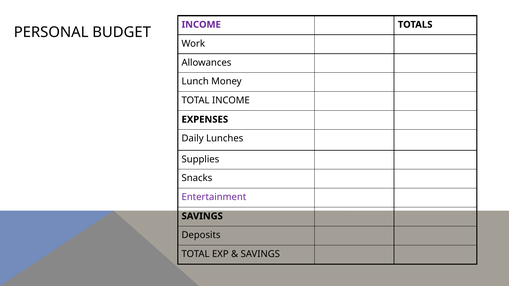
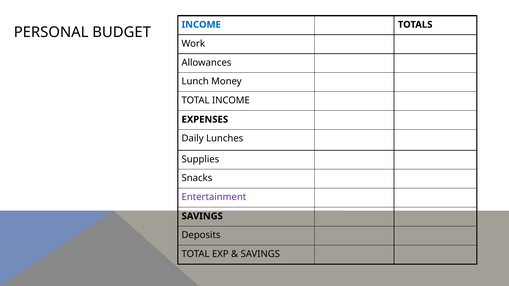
INCOME at (201, 25) colour: purple -> blue
